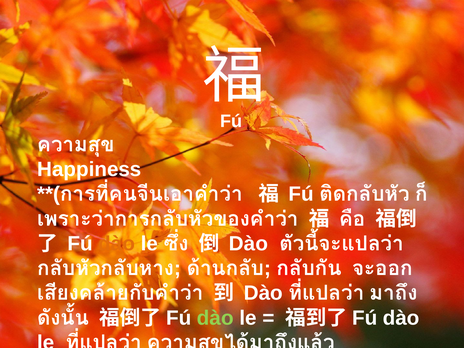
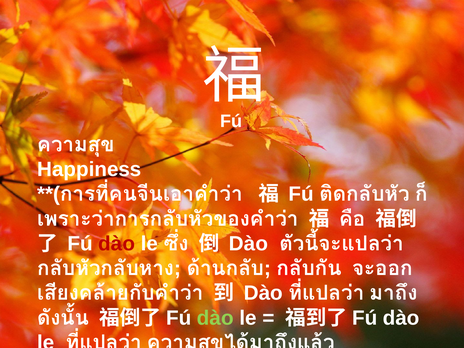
dào at (117, 244) colour: orange -> red
